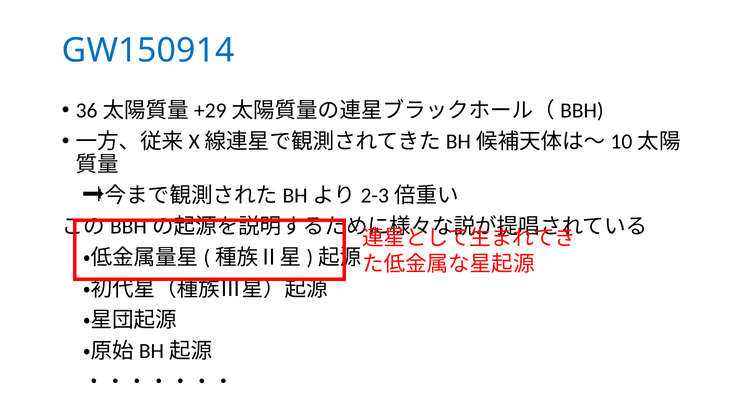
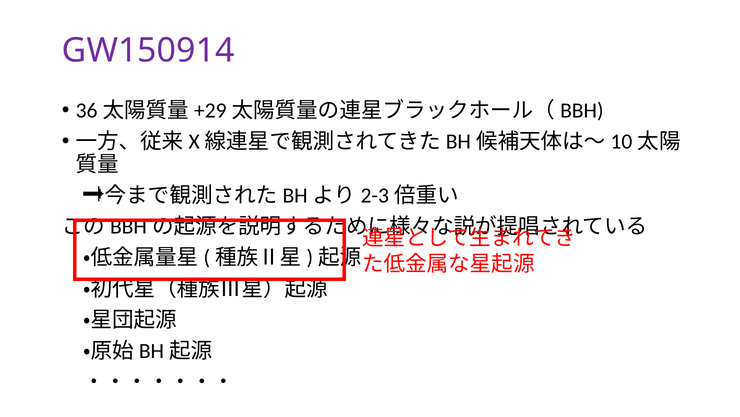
GW150914 colour: blue -> purple
